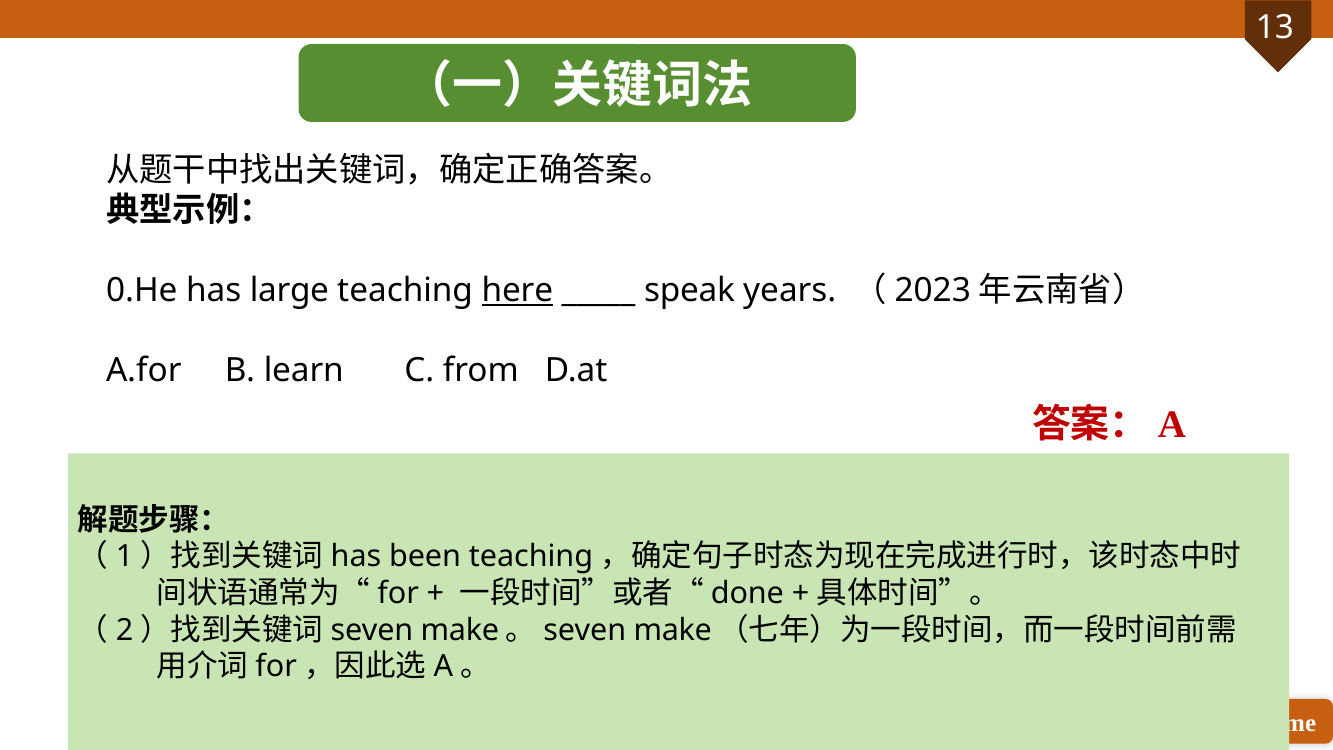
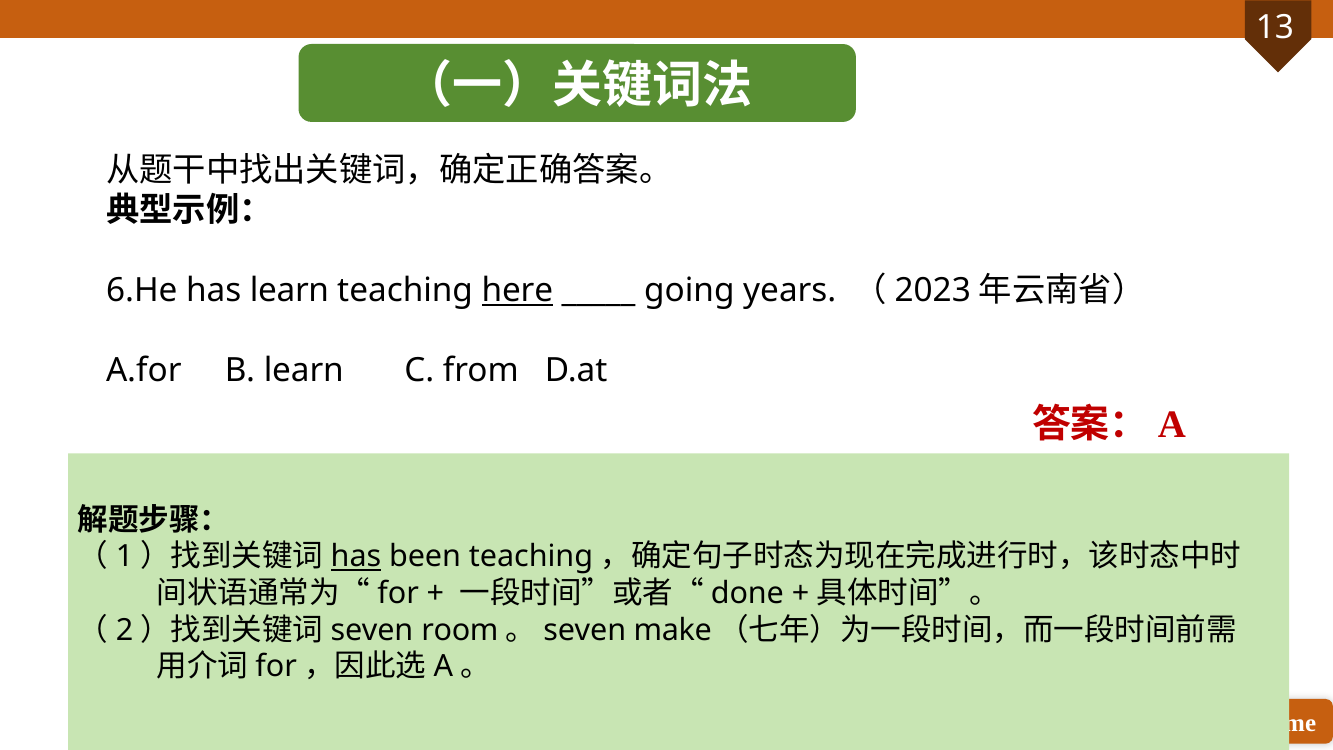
0.He: 0.He -> 6.He
has large: large -> learn
speak: speak -> going
has at (356, 557) underline: none -> present
make at (460, 630): make -> room
